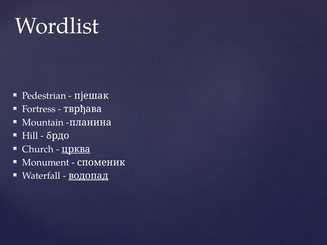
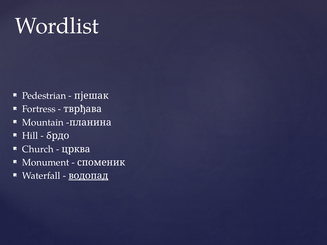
црква underline: present -> none
